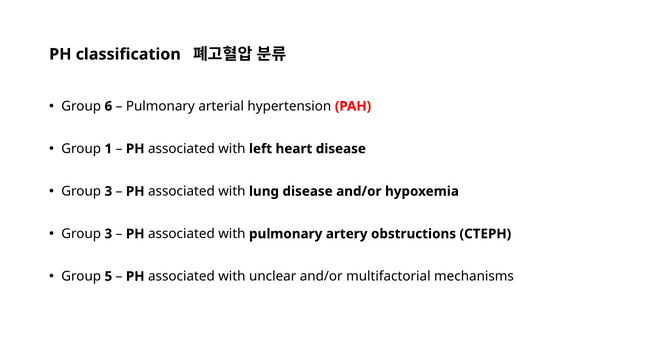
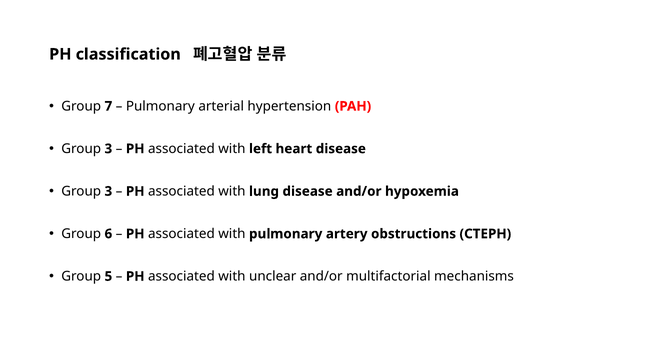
6: 6 -> 7
1 at (108, 149): 1 -> 3
3 at (108, 234): 3 -> 6
